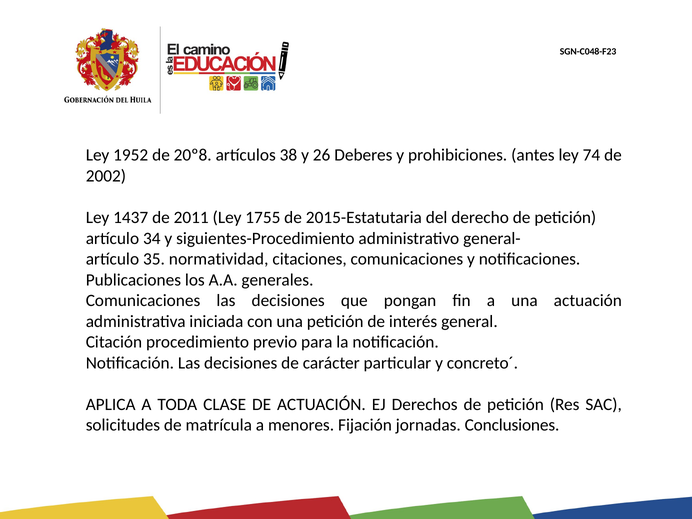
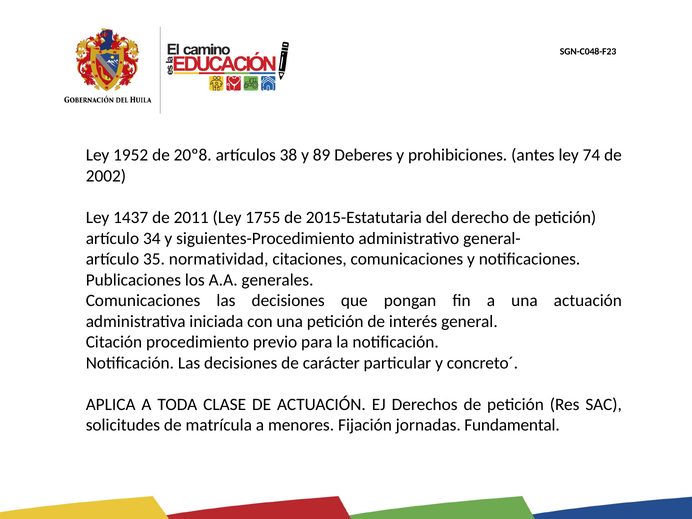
26: 26 -> 89
Conclusiones: Conclusiones -> Fundamental
